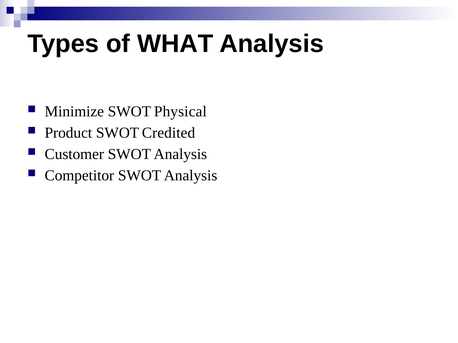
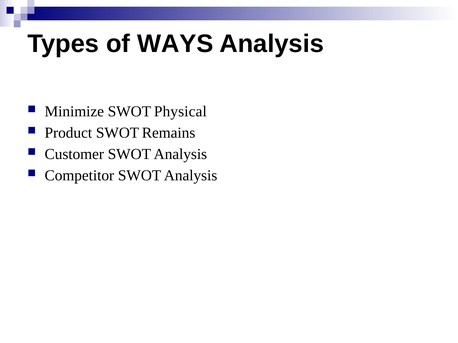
WHAT: WHAT -> WAYS
Credited: Credited -> Remains
